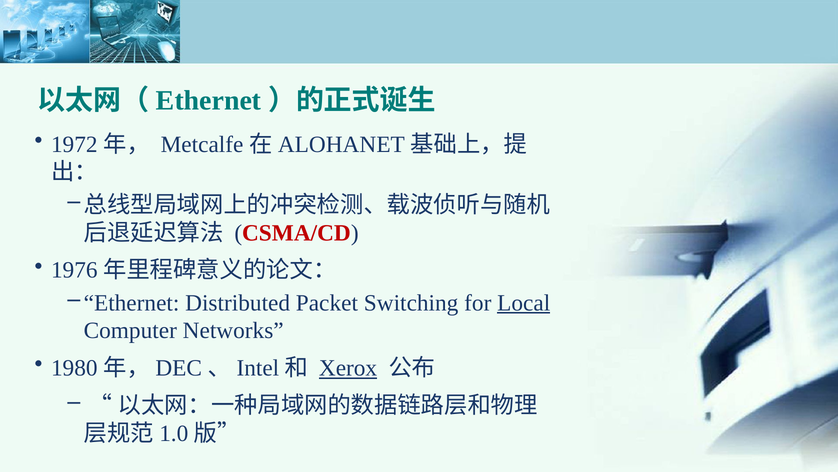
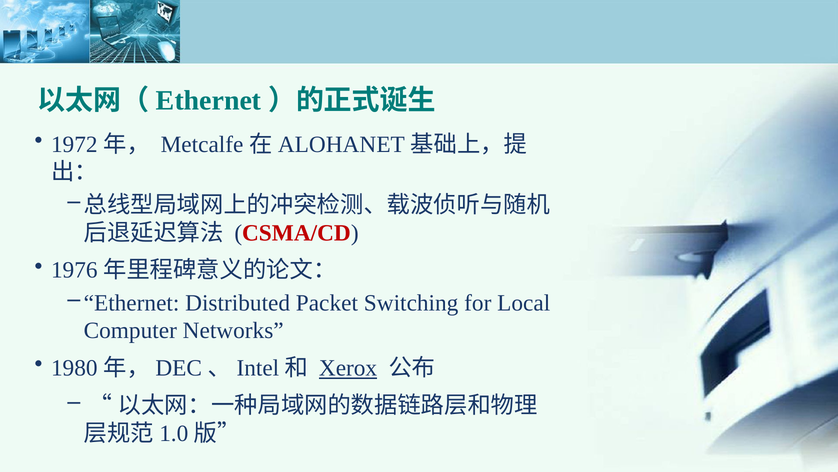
Local underline: present -> none
